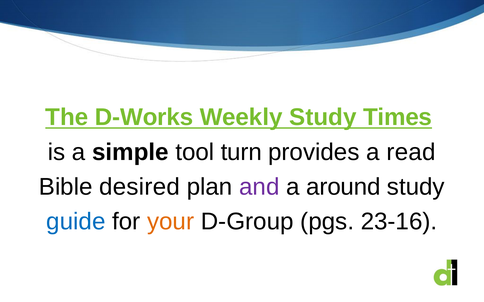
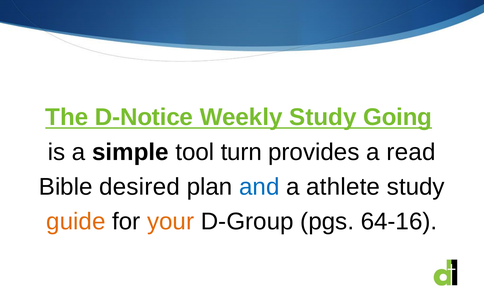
D-Works: D-Works -> D-Notice
Times: Times -> Going
and colour: purple -> blue
around: around -> athlete
guide colour: blue -> orange
23-16: 23-16 -> 64-16
